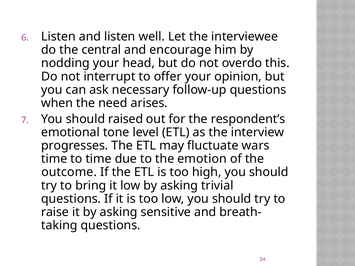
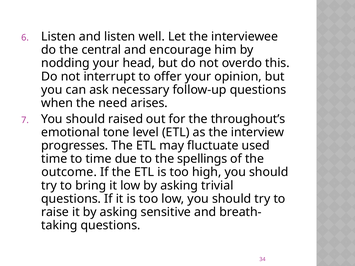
respondent’s: respondent’s -> throughout’s
wars: wars -> used
emotion: emotion -> spellings
